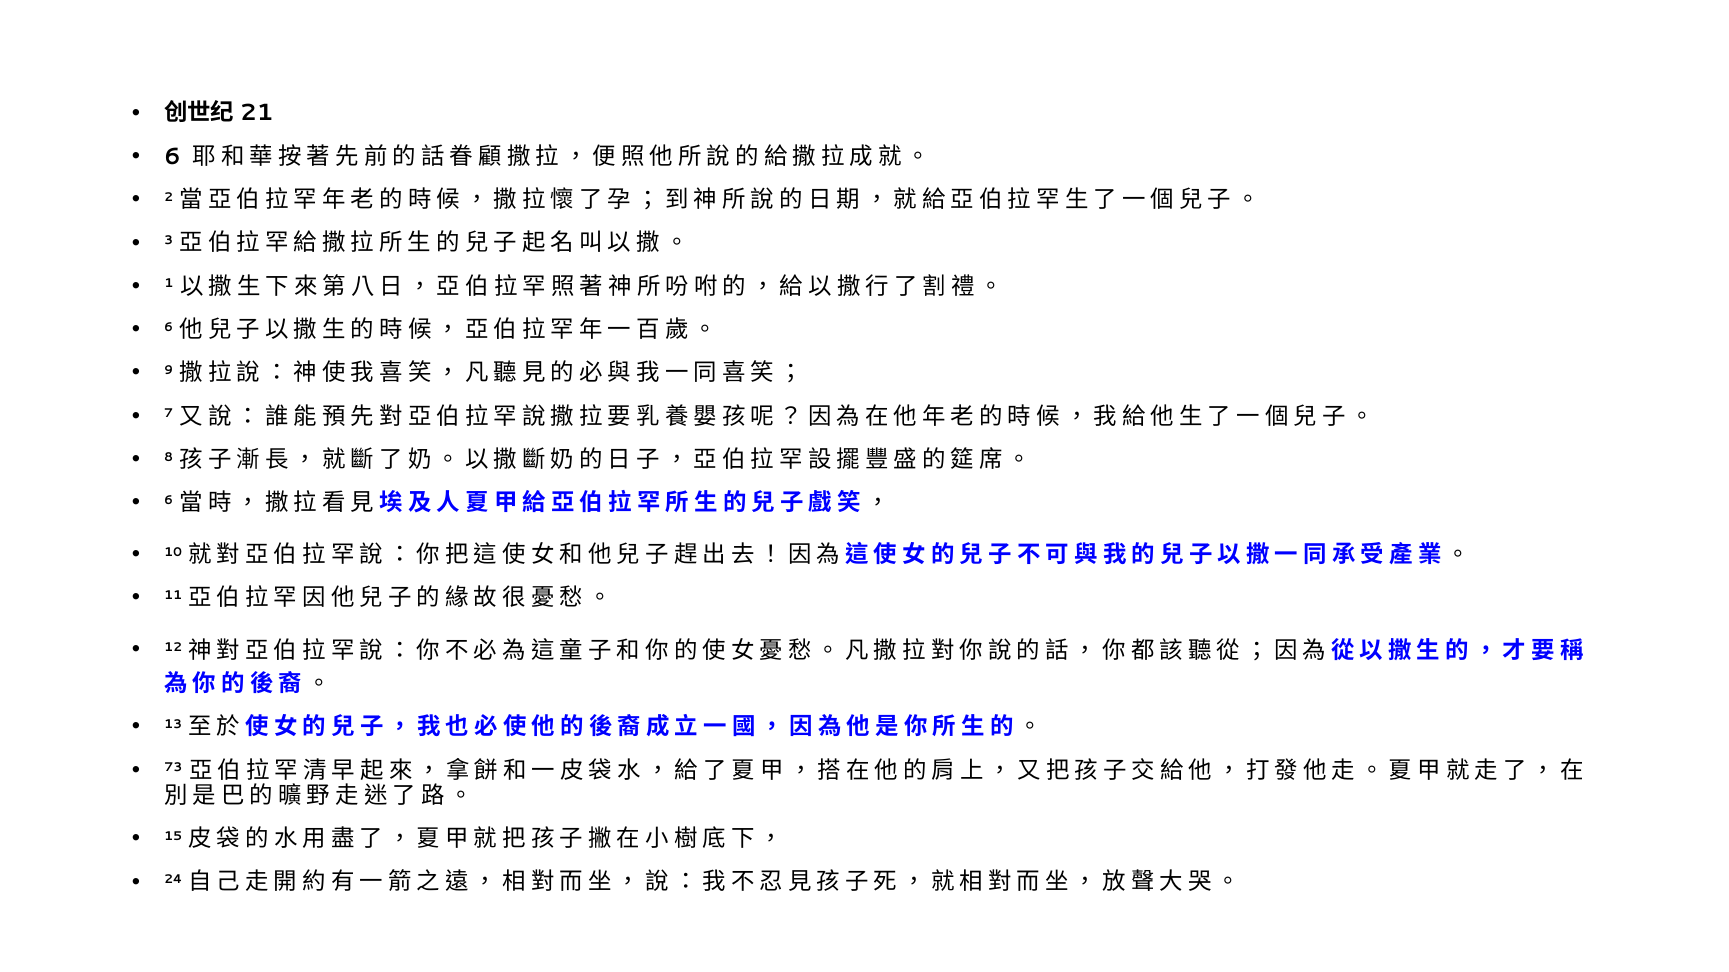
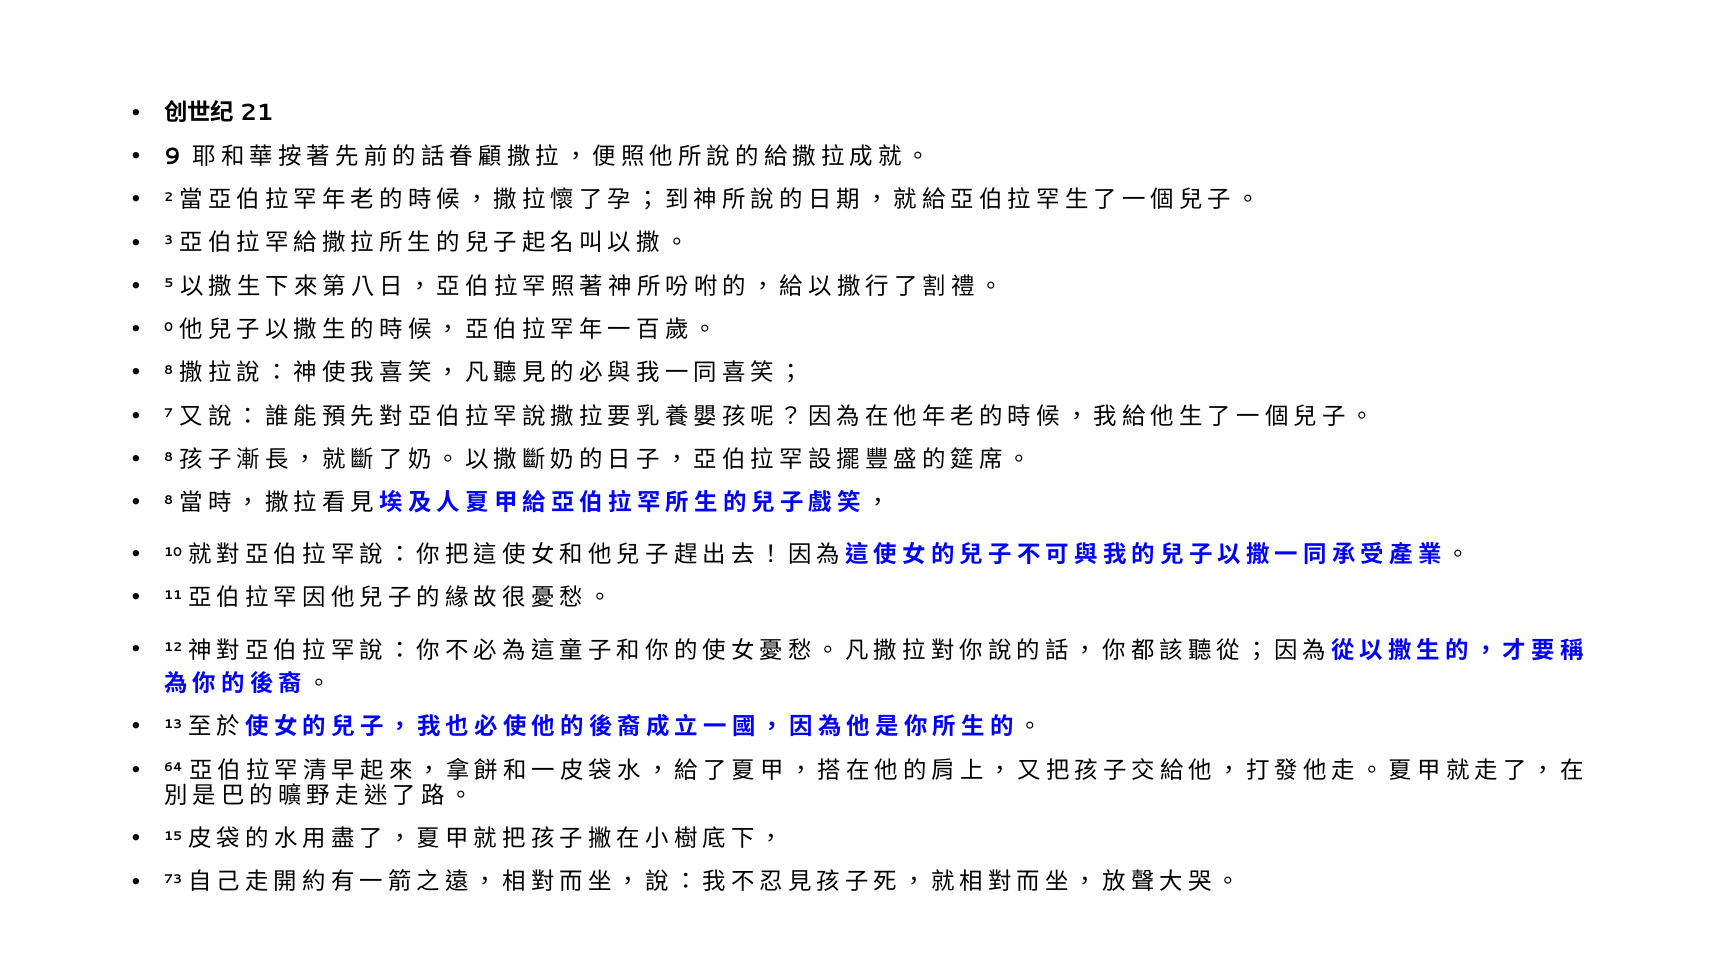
6 at (173, 157): 6 -> 9
1: 1 -> 5
6 at (169, 327): 6 -> 0
9 at (169, 371): 9 -> 8
6 at (169, 501): 6 -> 8
73: 73 -> 64
24: 24 -> 73
